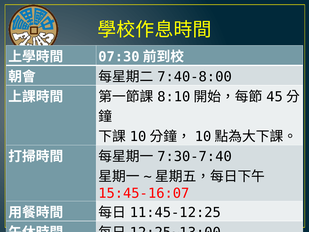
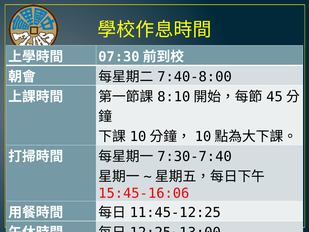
15:45-16:07: 15:45-16:07 -> 15:45-16:06
